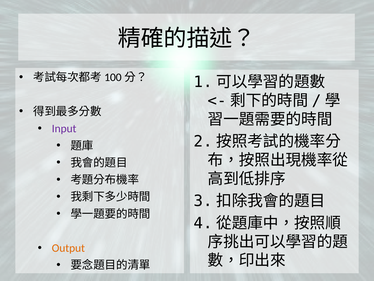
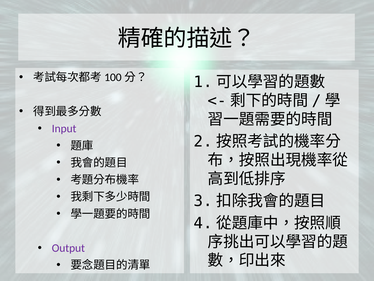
Output colour: orange -> purple
